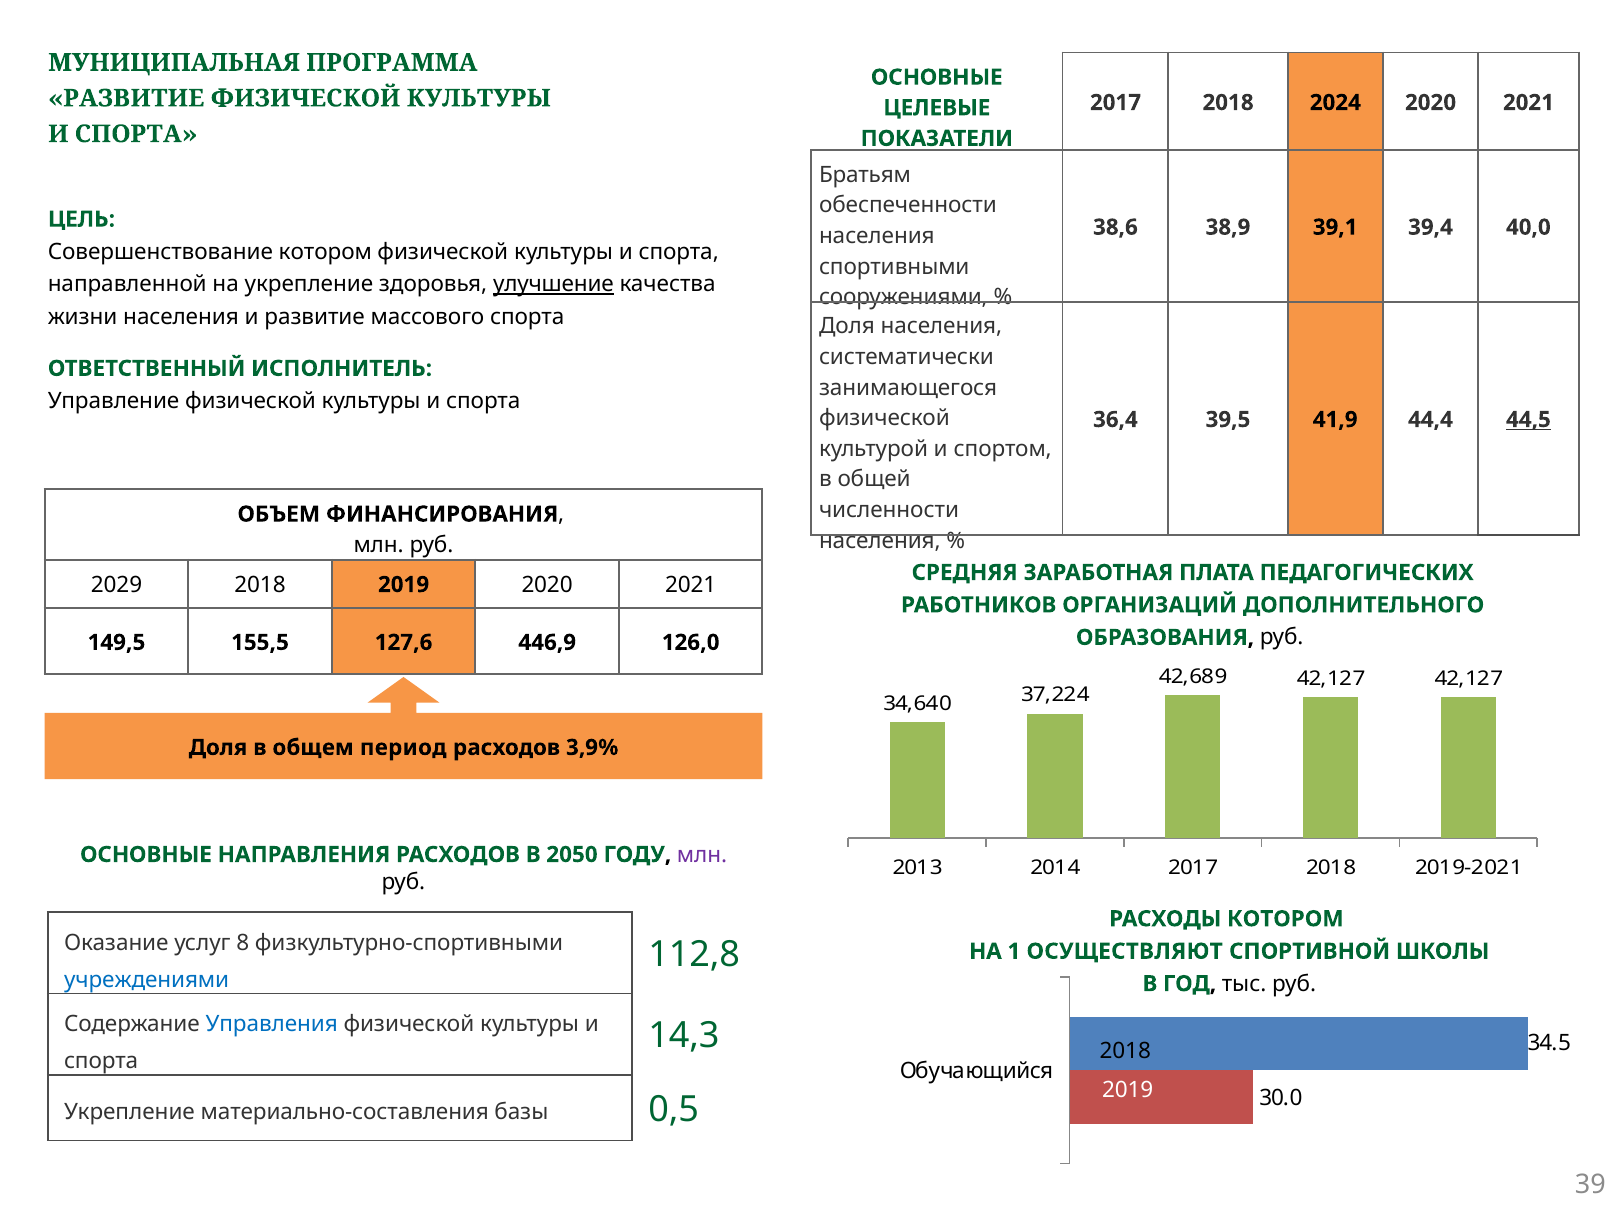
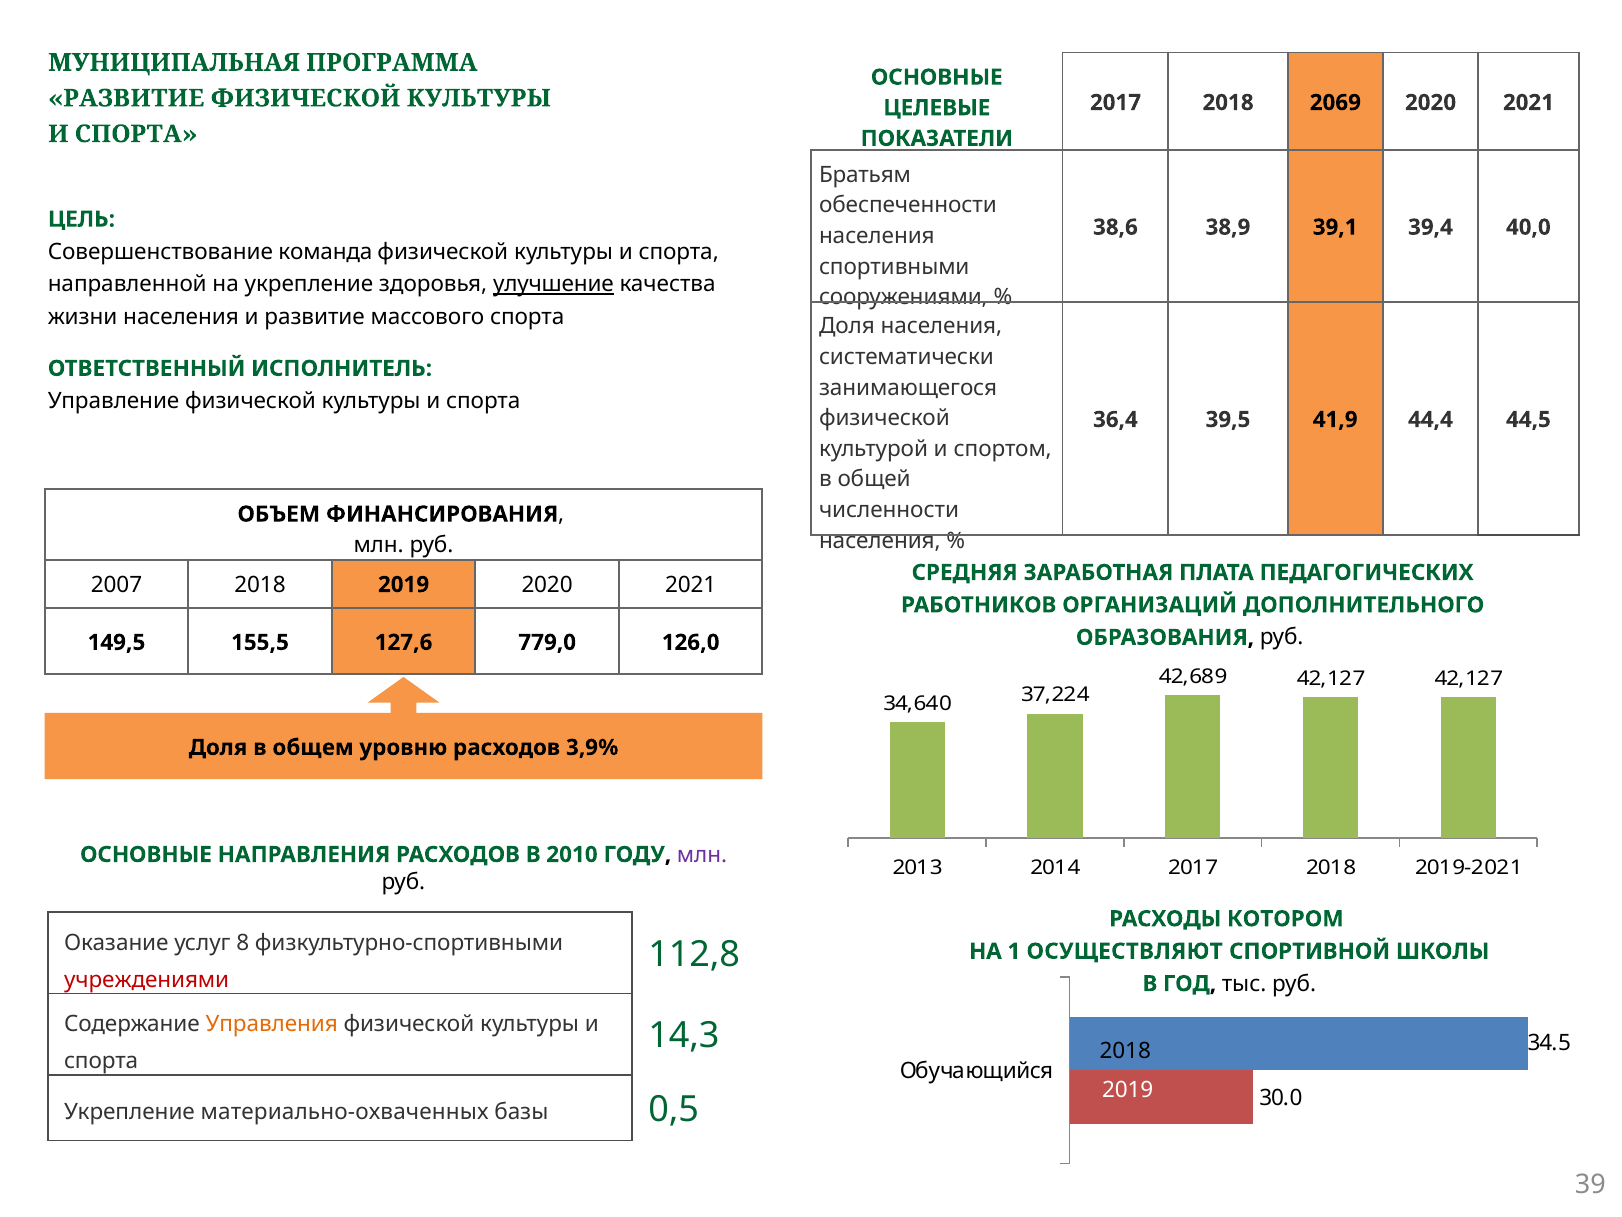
2024: 2024 -> 2069
Совершенствование котором: котором -> команда
44,5 underline: present -> none
2029: 2029 -> 2007
446,9: 446,9 -> 779,0
период: период -> уровню
2050: 2050 -> 2010
учреждениями colour: blue -> red
Управления colour: blue -> orange
материально-составления: материально-составления -> материально-охваченных
